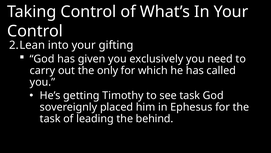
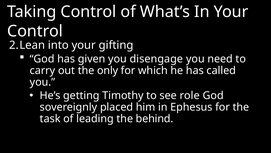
exclusively: exclusively -> disengage
see task: task -> role
